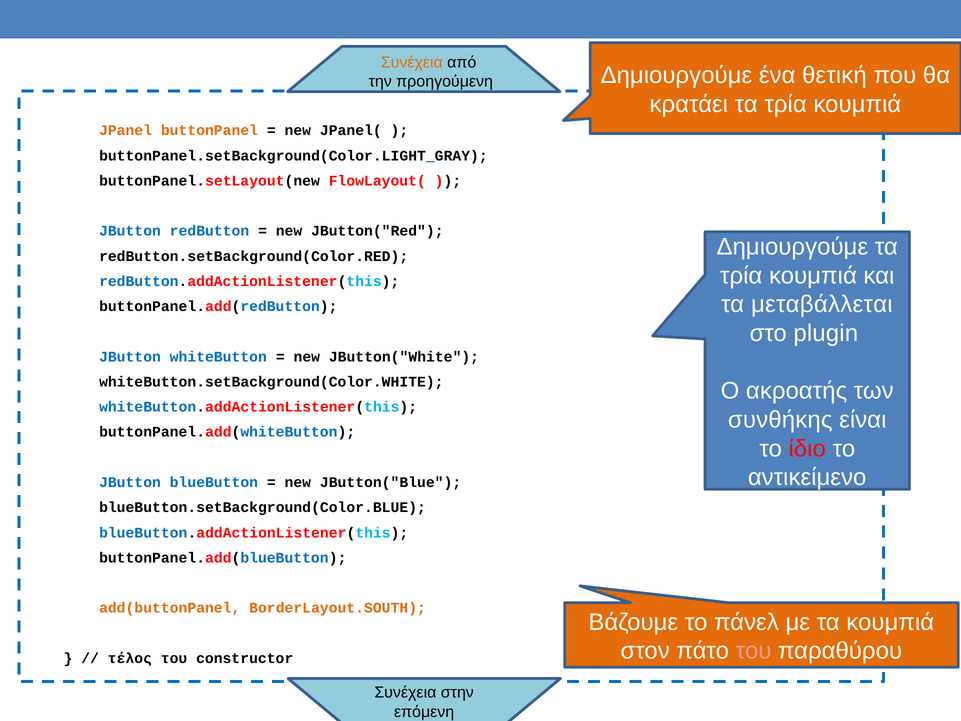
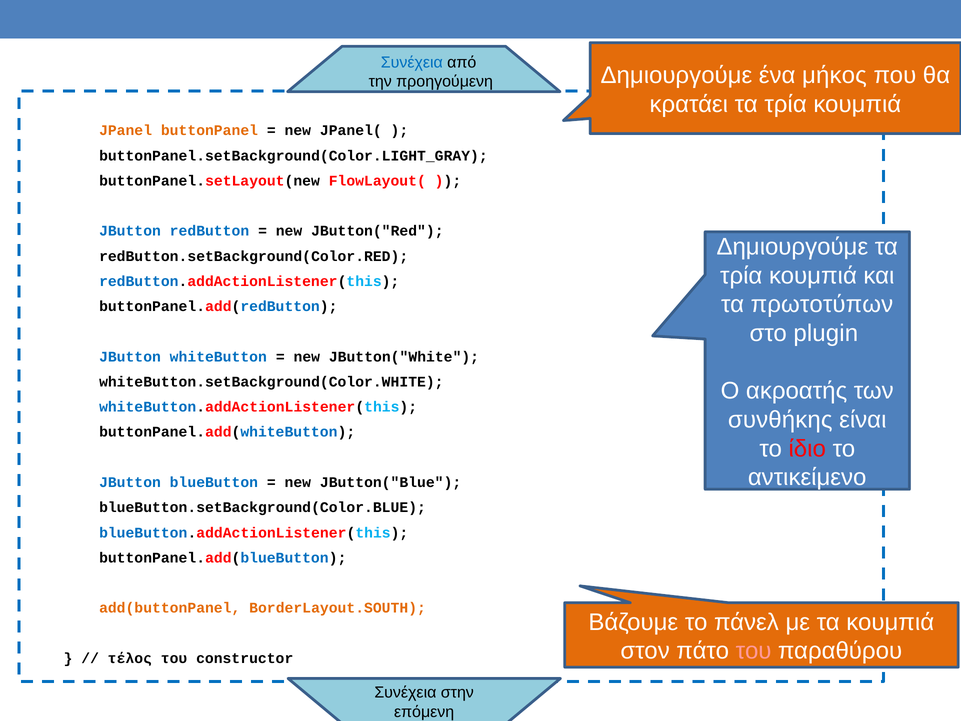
Συνέχεια at (412, 62) colour: orange -> blue
θετική: θετική -> μήκος
μεταβάλλεται: μεταβάλλεται -> πρωτοτύπων
